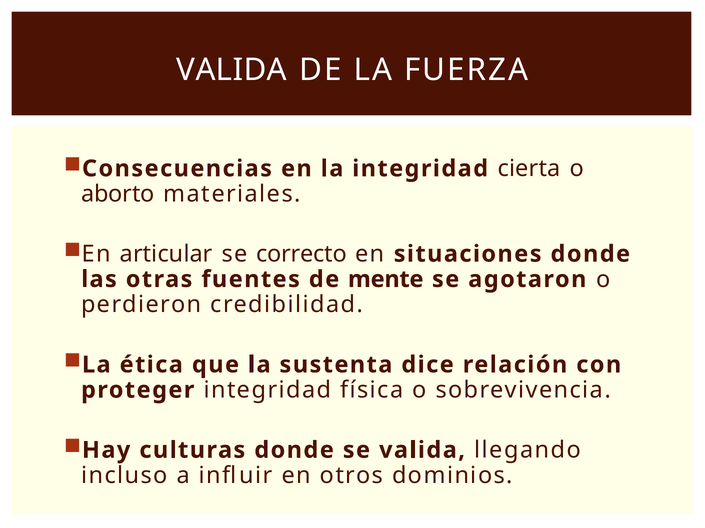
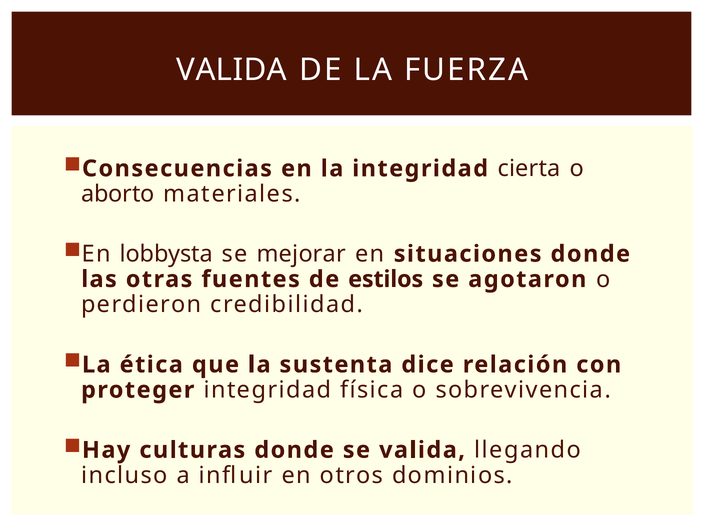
articular: articular -> lobbysta
correcto: correcto -> mejorar
mente: mente -> estilos
